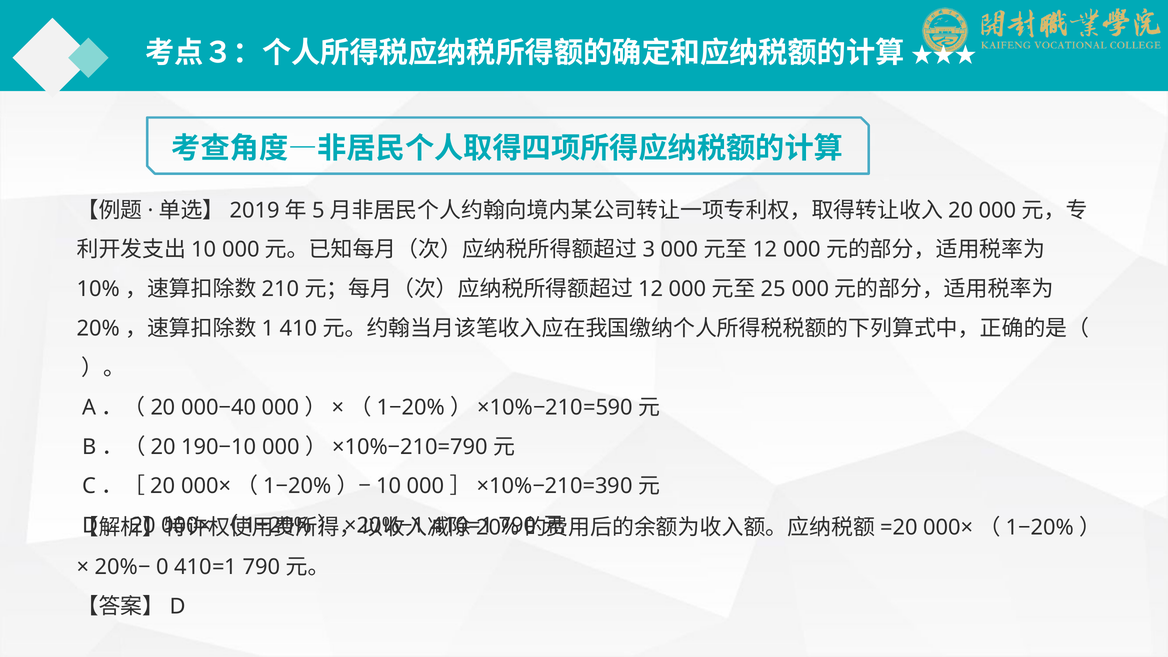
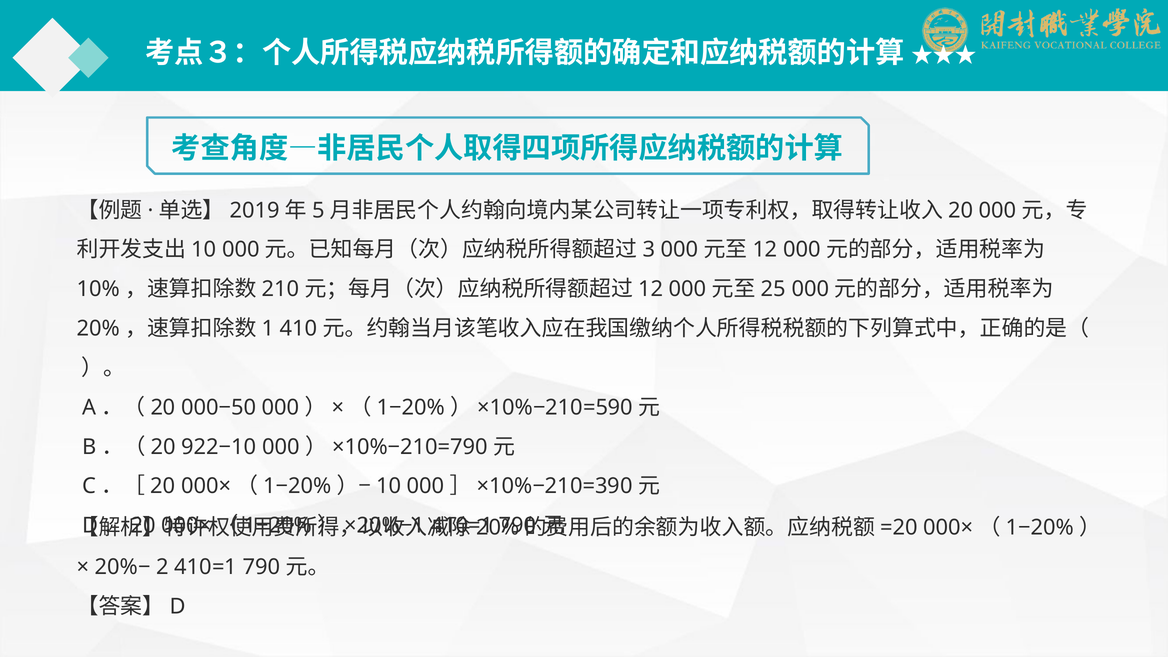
000−40: 000−40 -> 000−50
190−10: 190−10 -> 922−10
0: 0 -> 2
